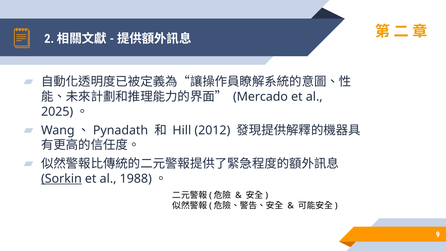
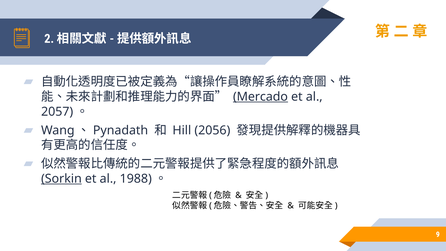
Mercado underline: none -> present
2025: 2025 -> 2057
2012: 2012 -> 2056
